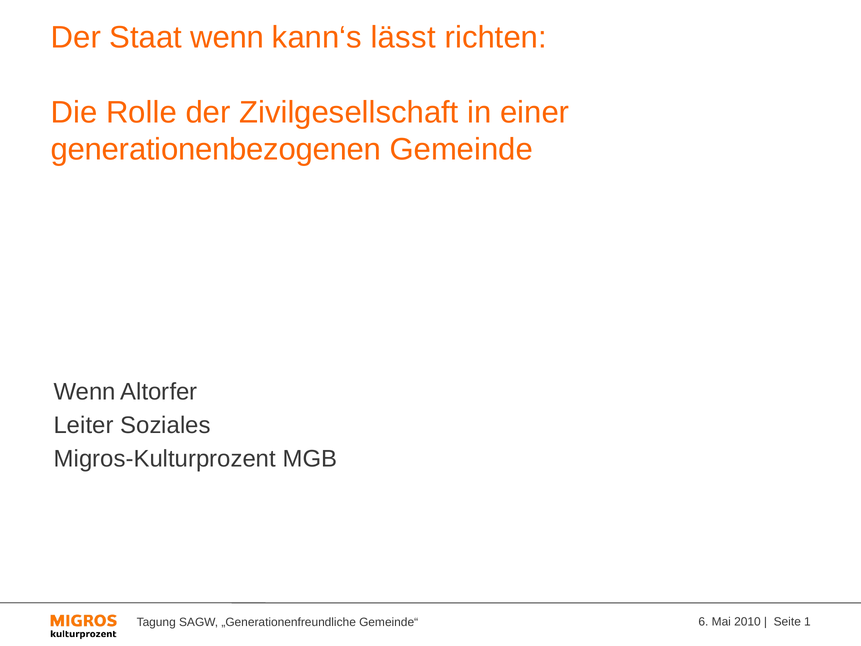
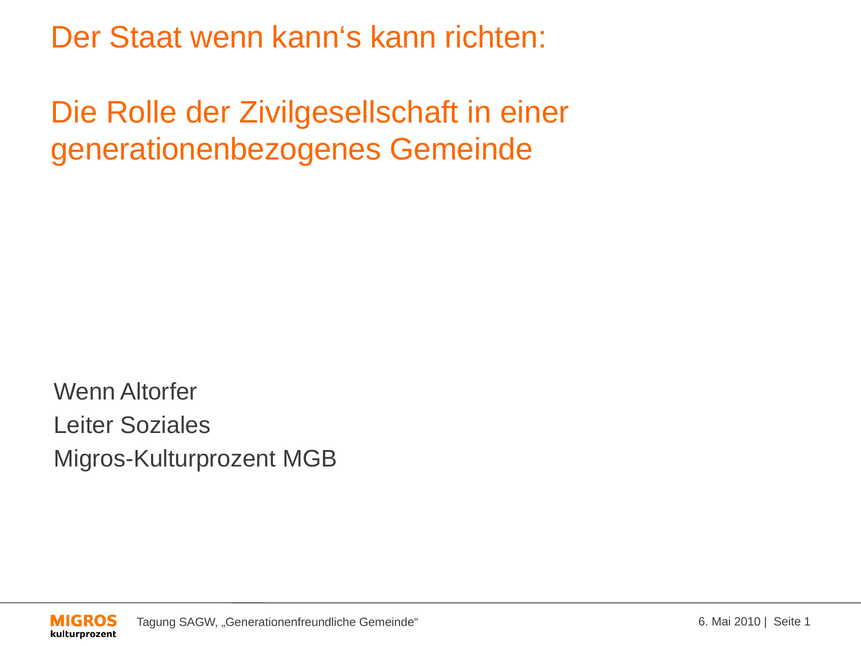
lässt: lässt -> kann
generationenbezogenen: generationenbezogenen -> generationenbezogenes
